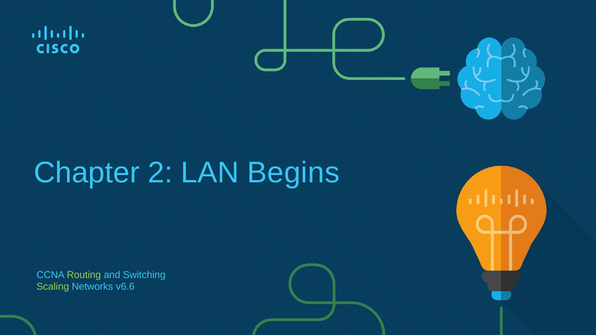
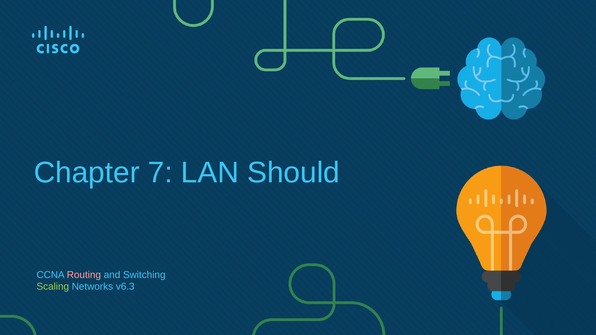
2: 2 -> 7
Begins: Begins -> Should
Routing colour: light green -> pink
v6.6: v6.6 -> v6.3
